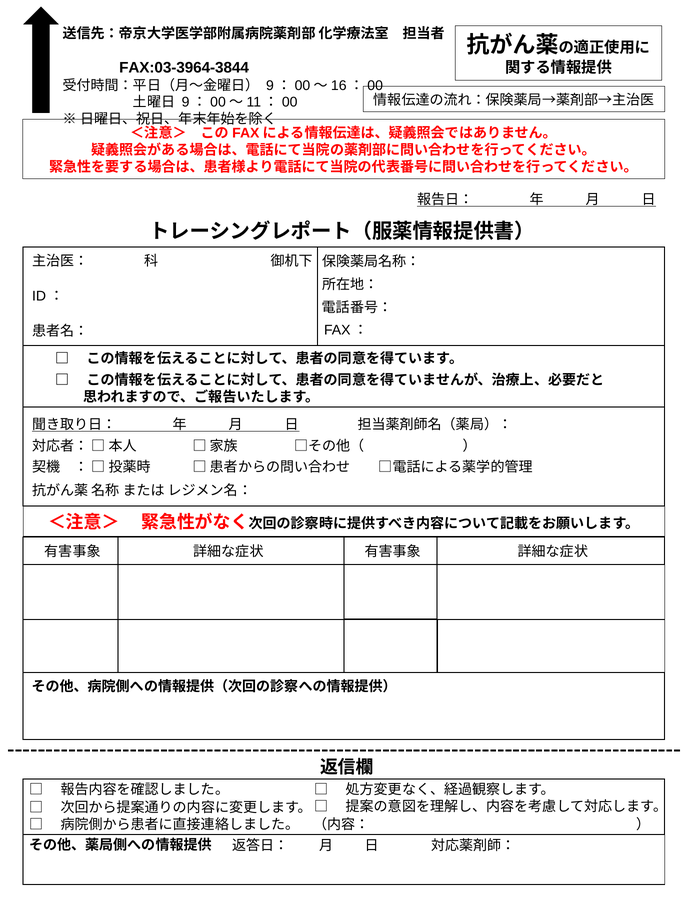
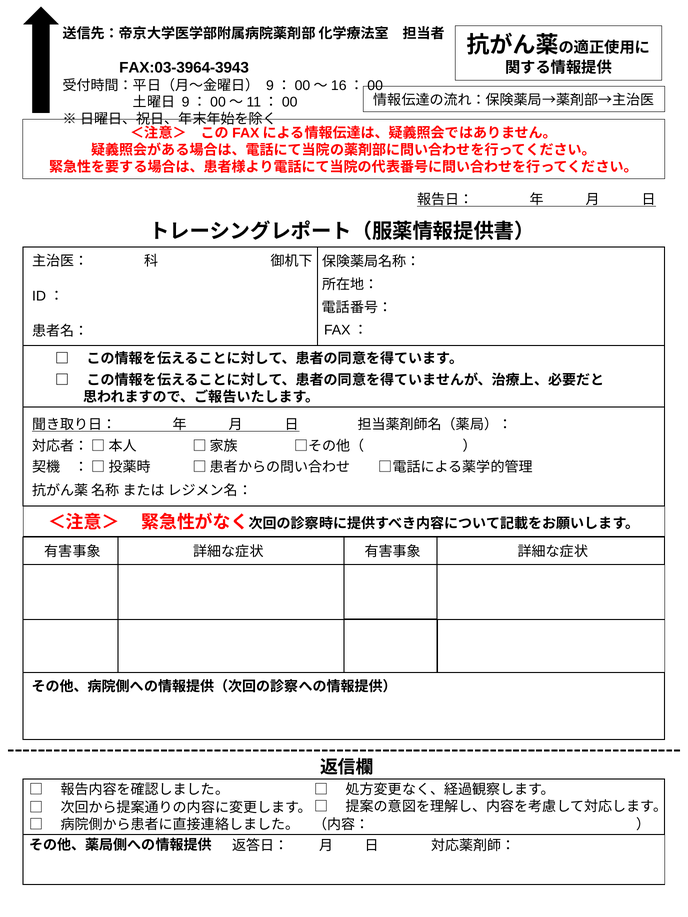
FAX:03-3964-3844: FAX:03-3964-3844 -> FAX:03-3964-3943
